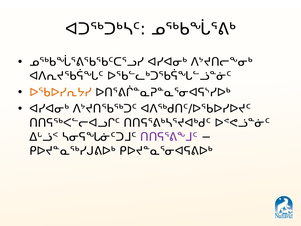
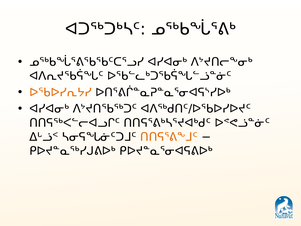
ᑎᑎᕋᕐᕕᖕᒧᑦ colour: purple -> orange
